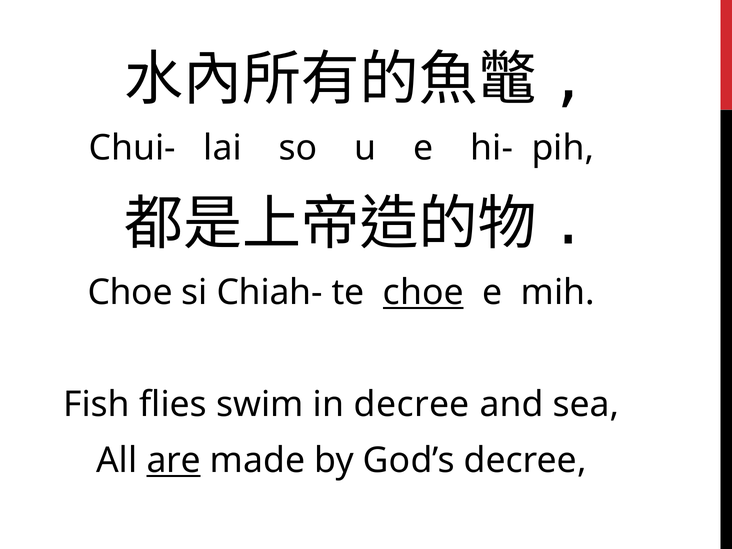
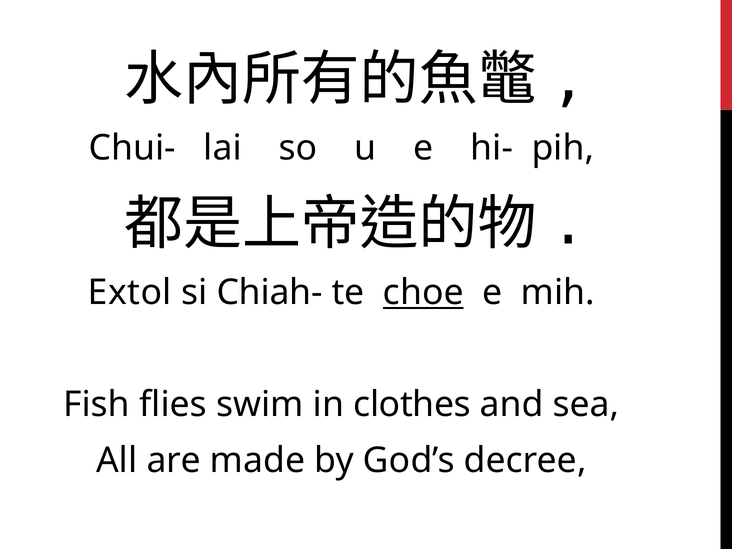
Choe at (130, 293): Choe -> Extol
in decree: decree -> clothes
are underline: present -> none
